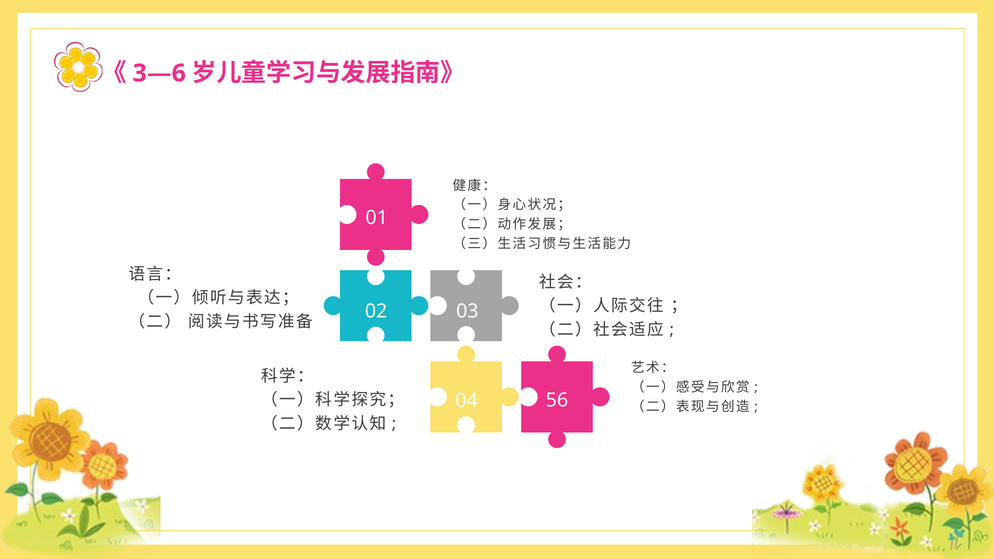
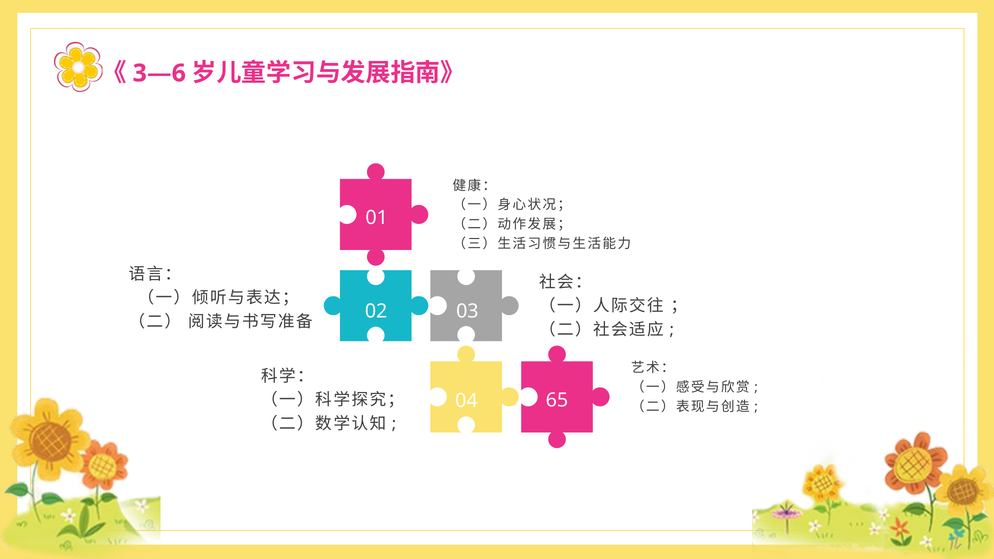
56: 56 -> 65
